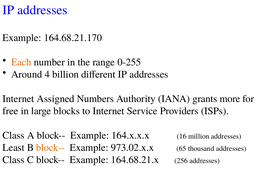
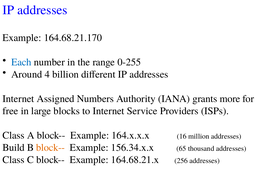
Each colour: orange -> blue
Least: Least -> Build
973.02.x.x: 973.02.x.x -> 156.34.x.x
